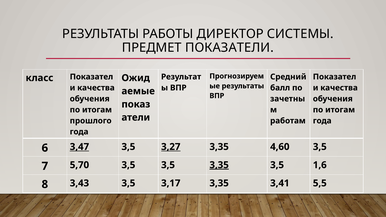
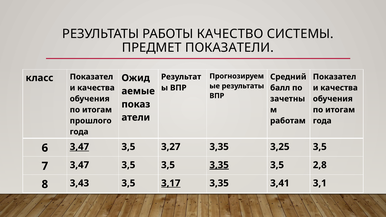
ДИРЕКТОР: ДИРЕКТОР -> КАЧЕСТВО
3,27 underline: present -> none
4,60: 4,60 -> 3,25
7 5,70: 5,70 -> 3,47
1,6: 1,6 -> 2,8
3,17 underline: none -> present
5,5: 5,5 -> 3,1
